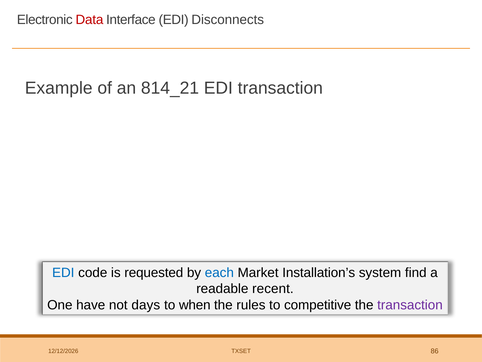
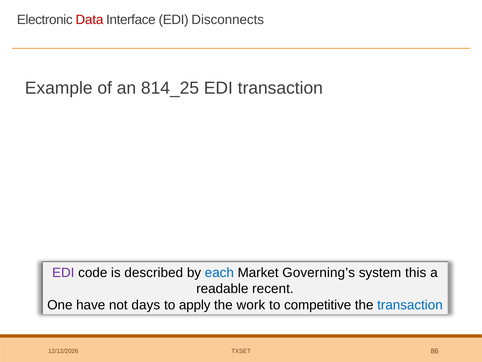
814_21: 814_21 -> 814_25
EDI at (63, 272) colour: blue -> purple
requested: requested -> described
Installation’s: Installation’s -> Governing’s
find: find -> this
when: when -> apply
rules: rules -> work
transaction at (410, 305) colour: purple -> blue
